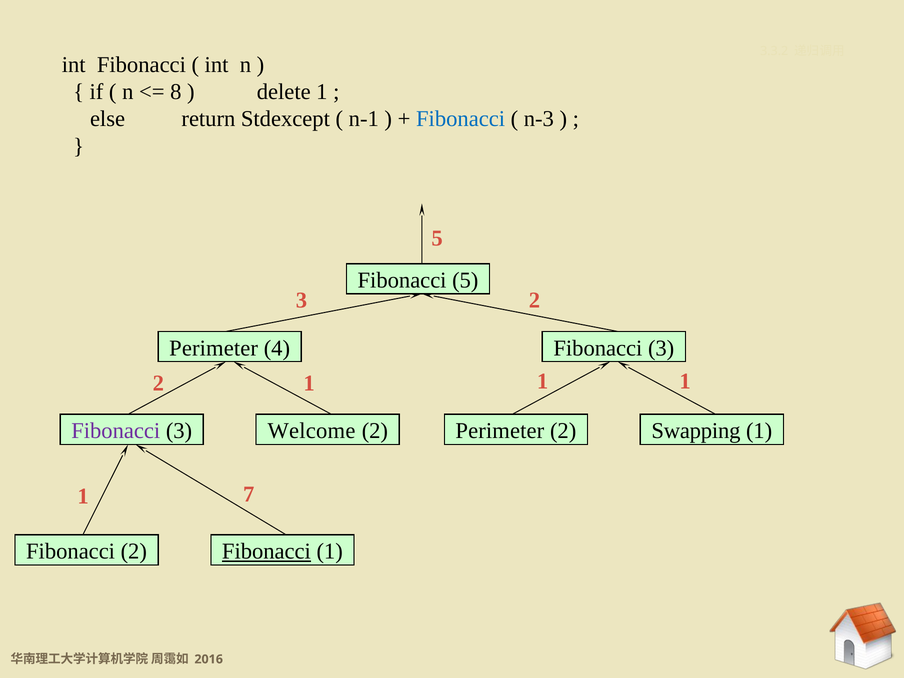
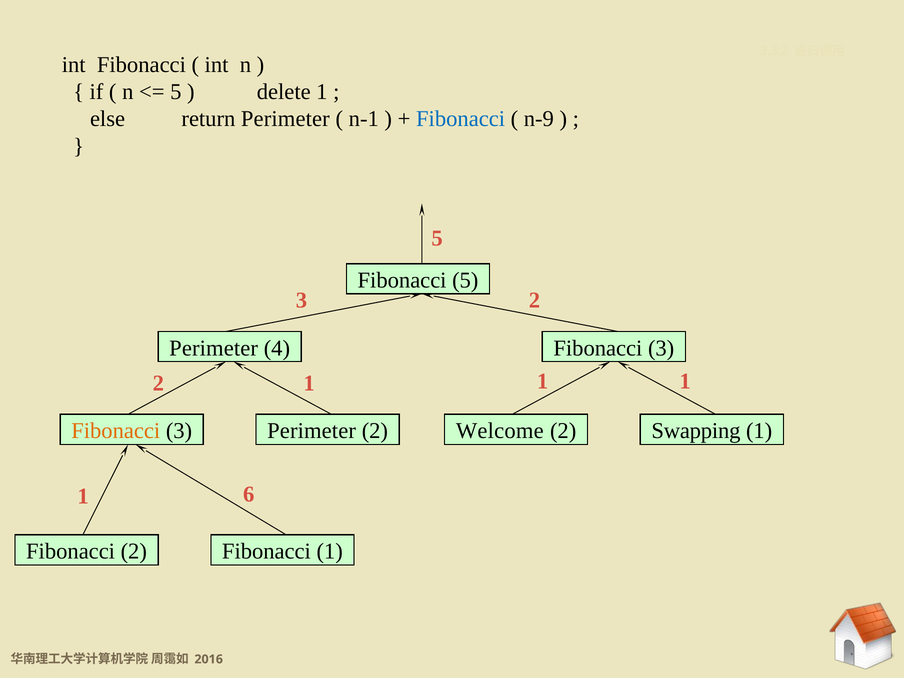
8 at (176, 92): 8 -> 5
return Stdexcept: Stdexcept -> Perimeter
n-3: n-3 -> n-9
Fibonacci at (116, 431) colour: purple -> orange
3 Welcome: Welcome -> Perimeter
Perimeter at (500, 431): Perimeter -> Welcome
7: 7 -> 6
Fibonacci at (266, 551) underline: present -> none
